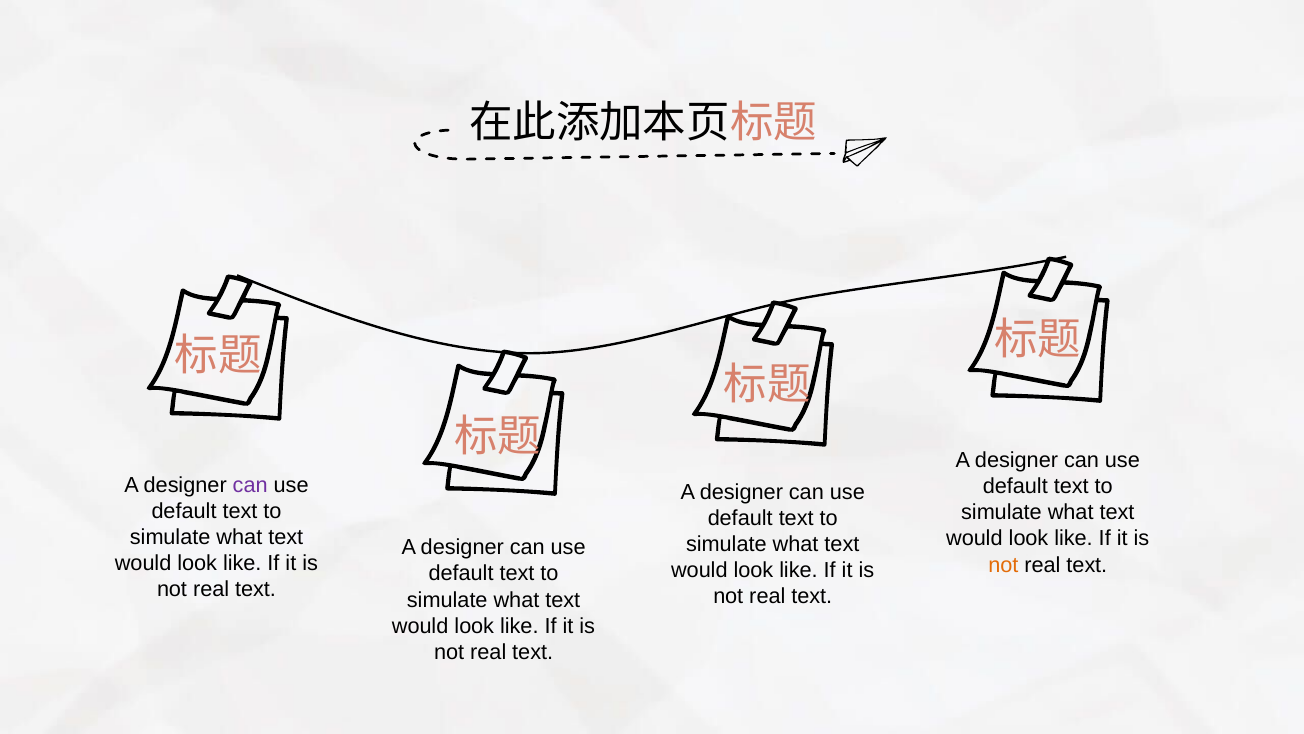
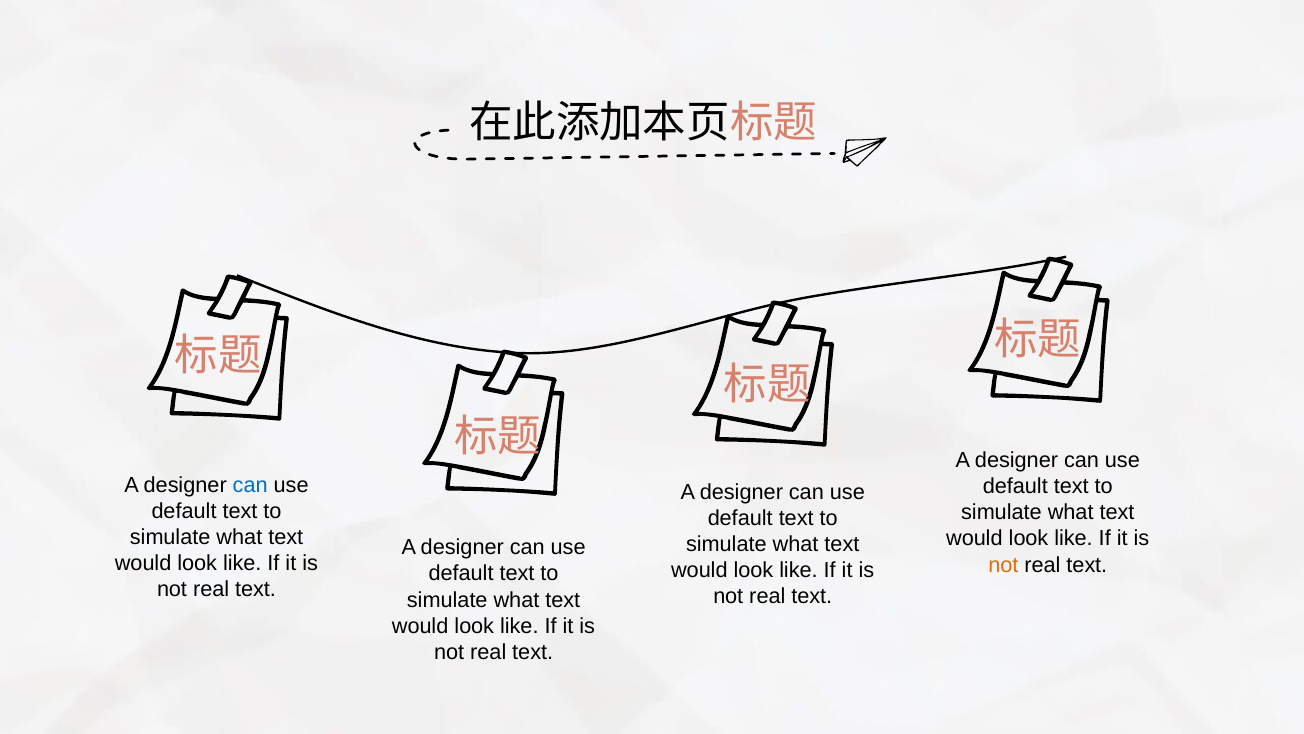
can at (250, 485) colour: purple -> blue
